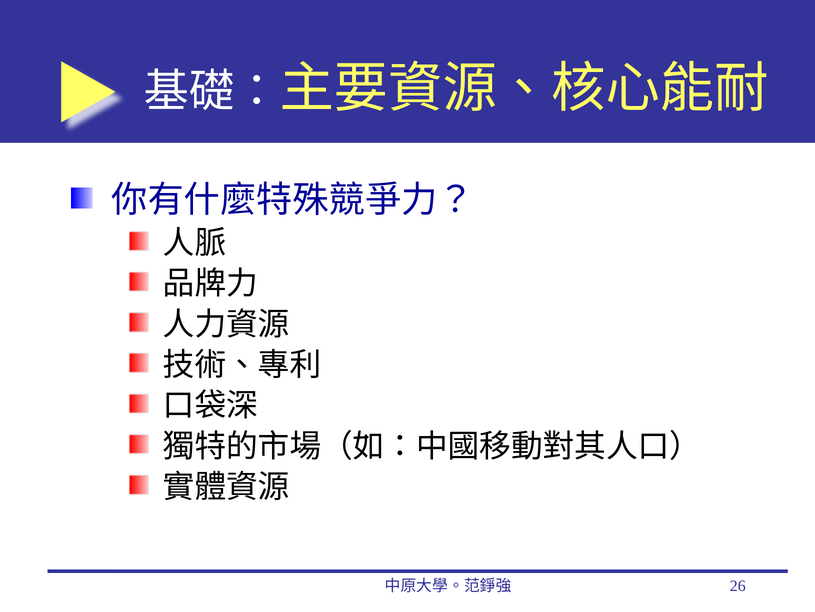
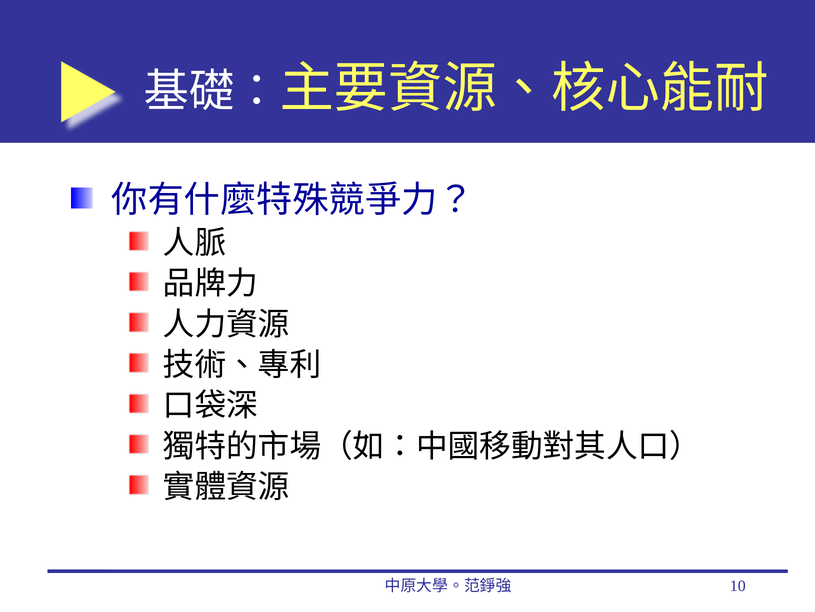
26: 26 -> 10
